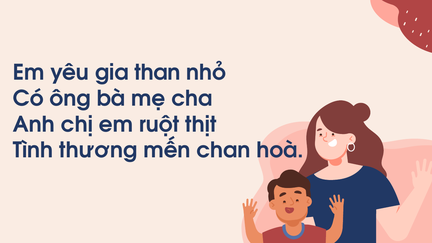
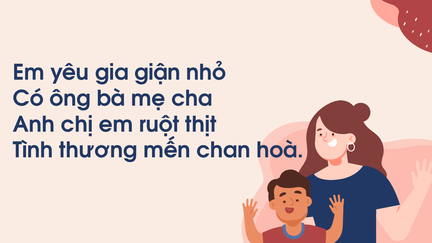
than: than -> giận
